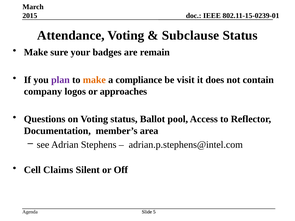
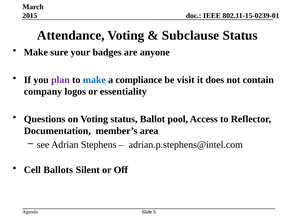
remain: remain -> anyone
make at (94, 80) colour: orange -> blue
approaches: approaches -> essentiality
Claims: Claims -> Ballots
